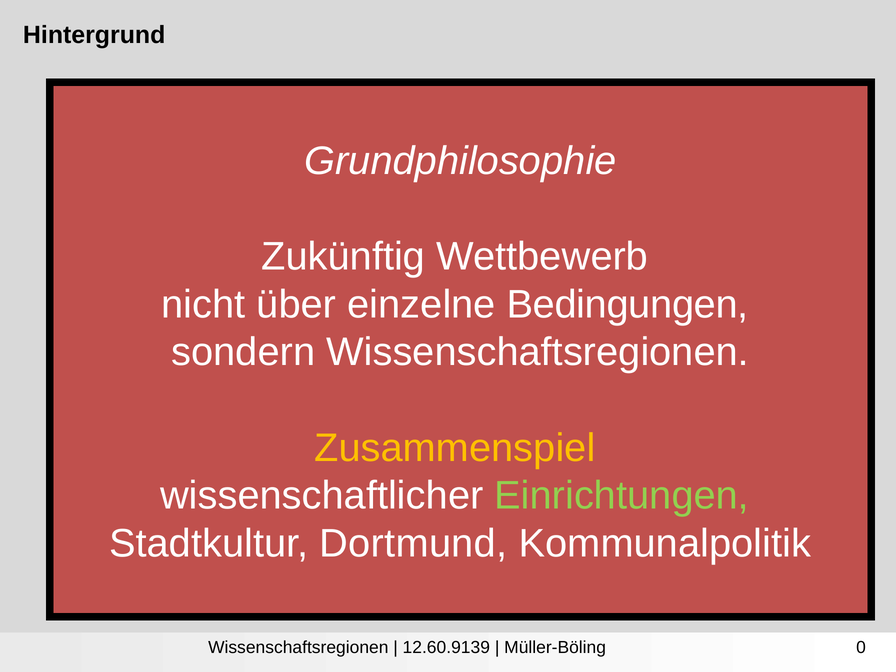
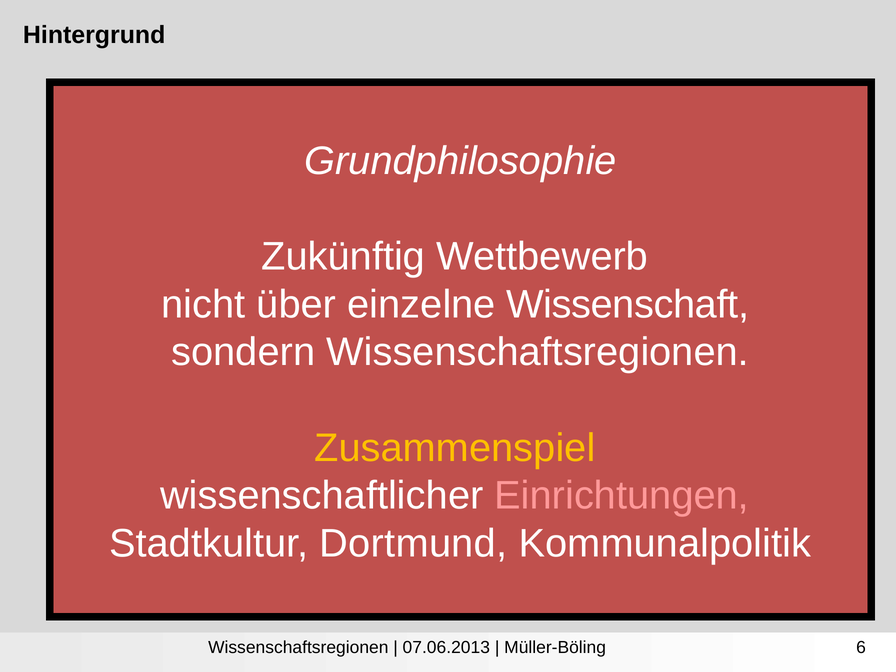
einzelne Bedingungen: Bedingungen -> Wissenschaft
Einrichtungen colour: light green -> pink
12.60.9139: 12.60.9139 -> 07.06.2013
0: 0 -> 6
